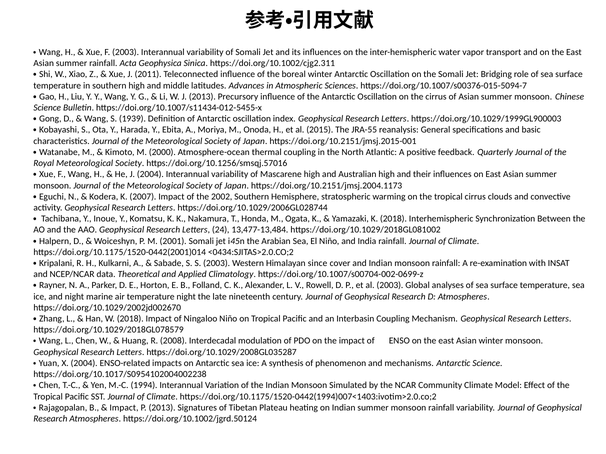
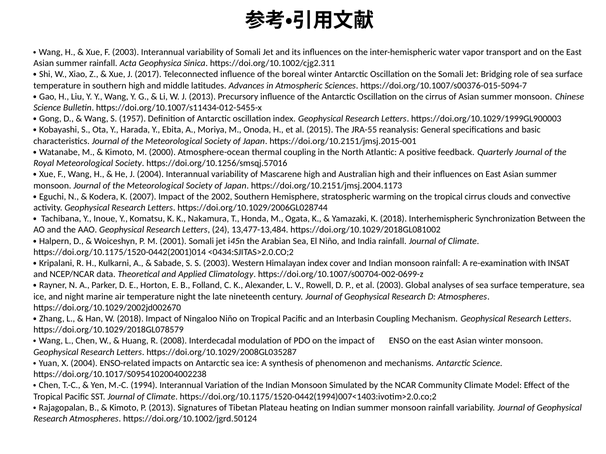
2011: 2011 -> 2017
1939: 1939 -> 1957
Himalayan since: since -> index
Impact at (124, 408): Impact -> Kimoto
